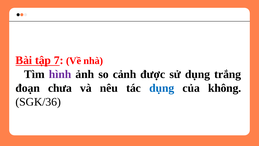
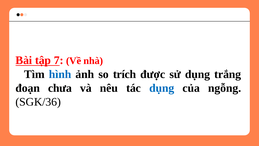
hình colour: purple -> blue
cảnh: cảnh -> trích
không: không -> ngỗng
